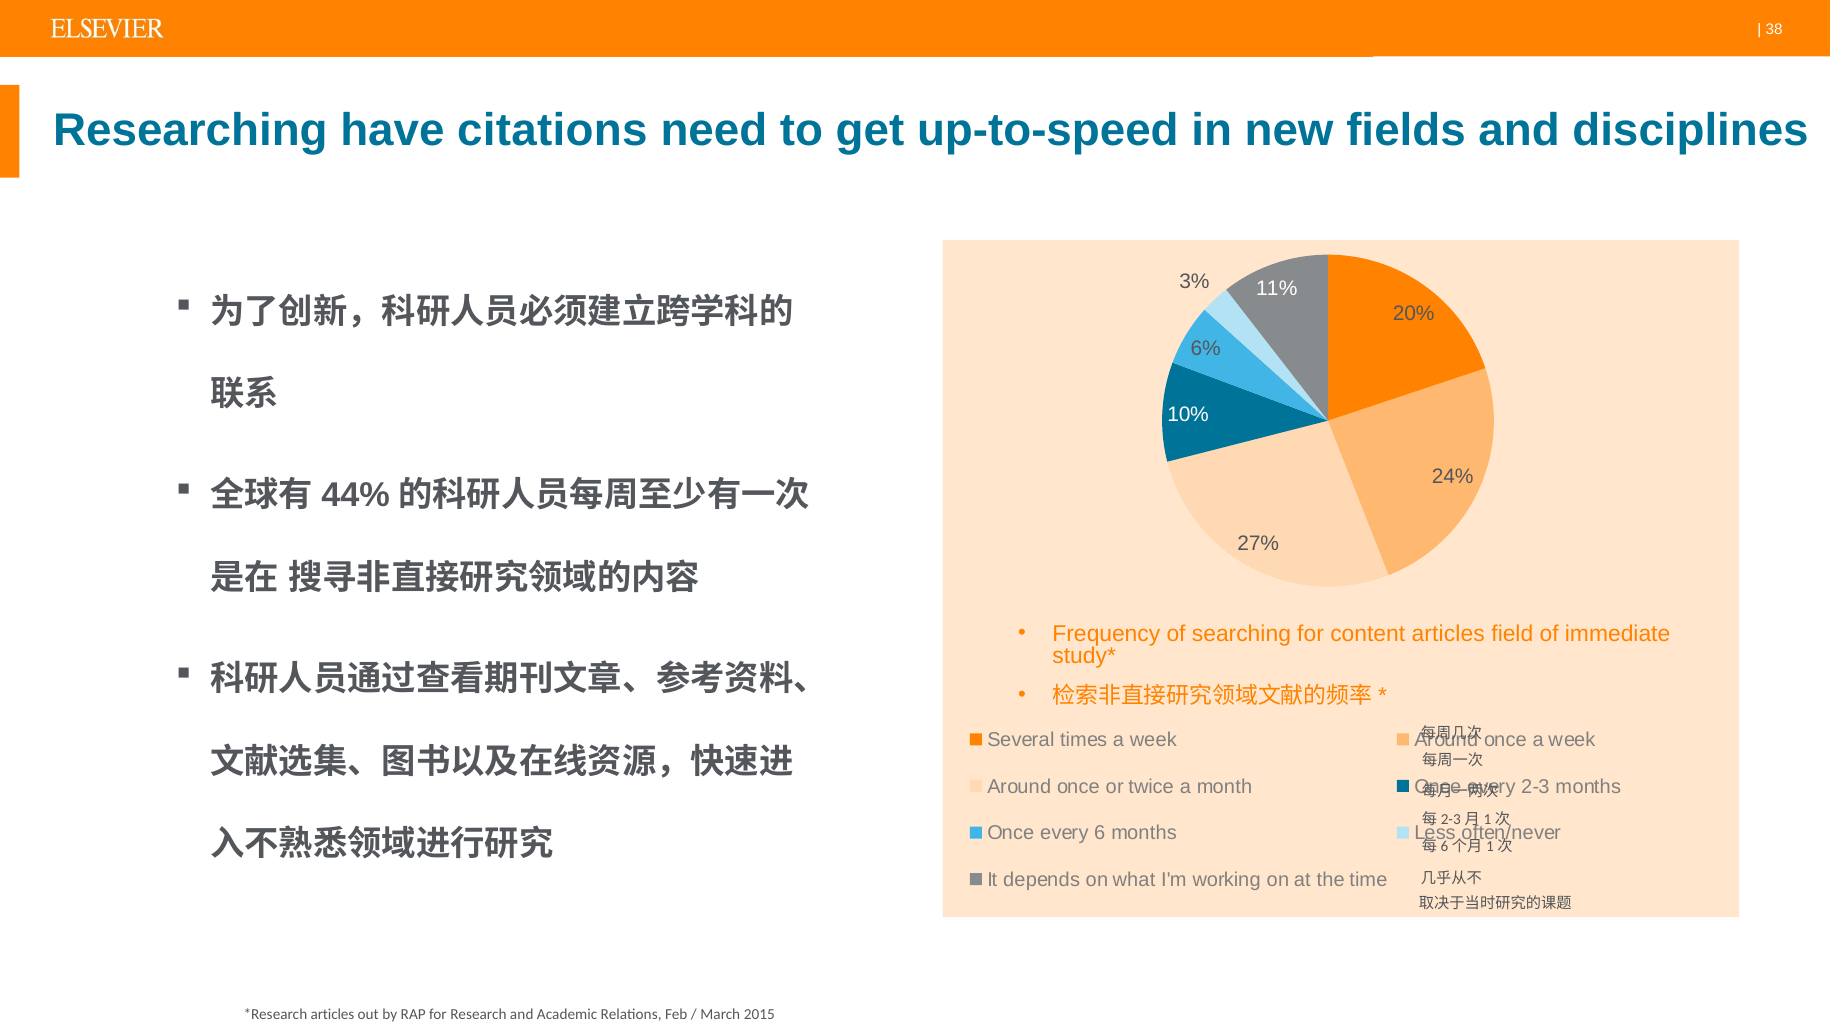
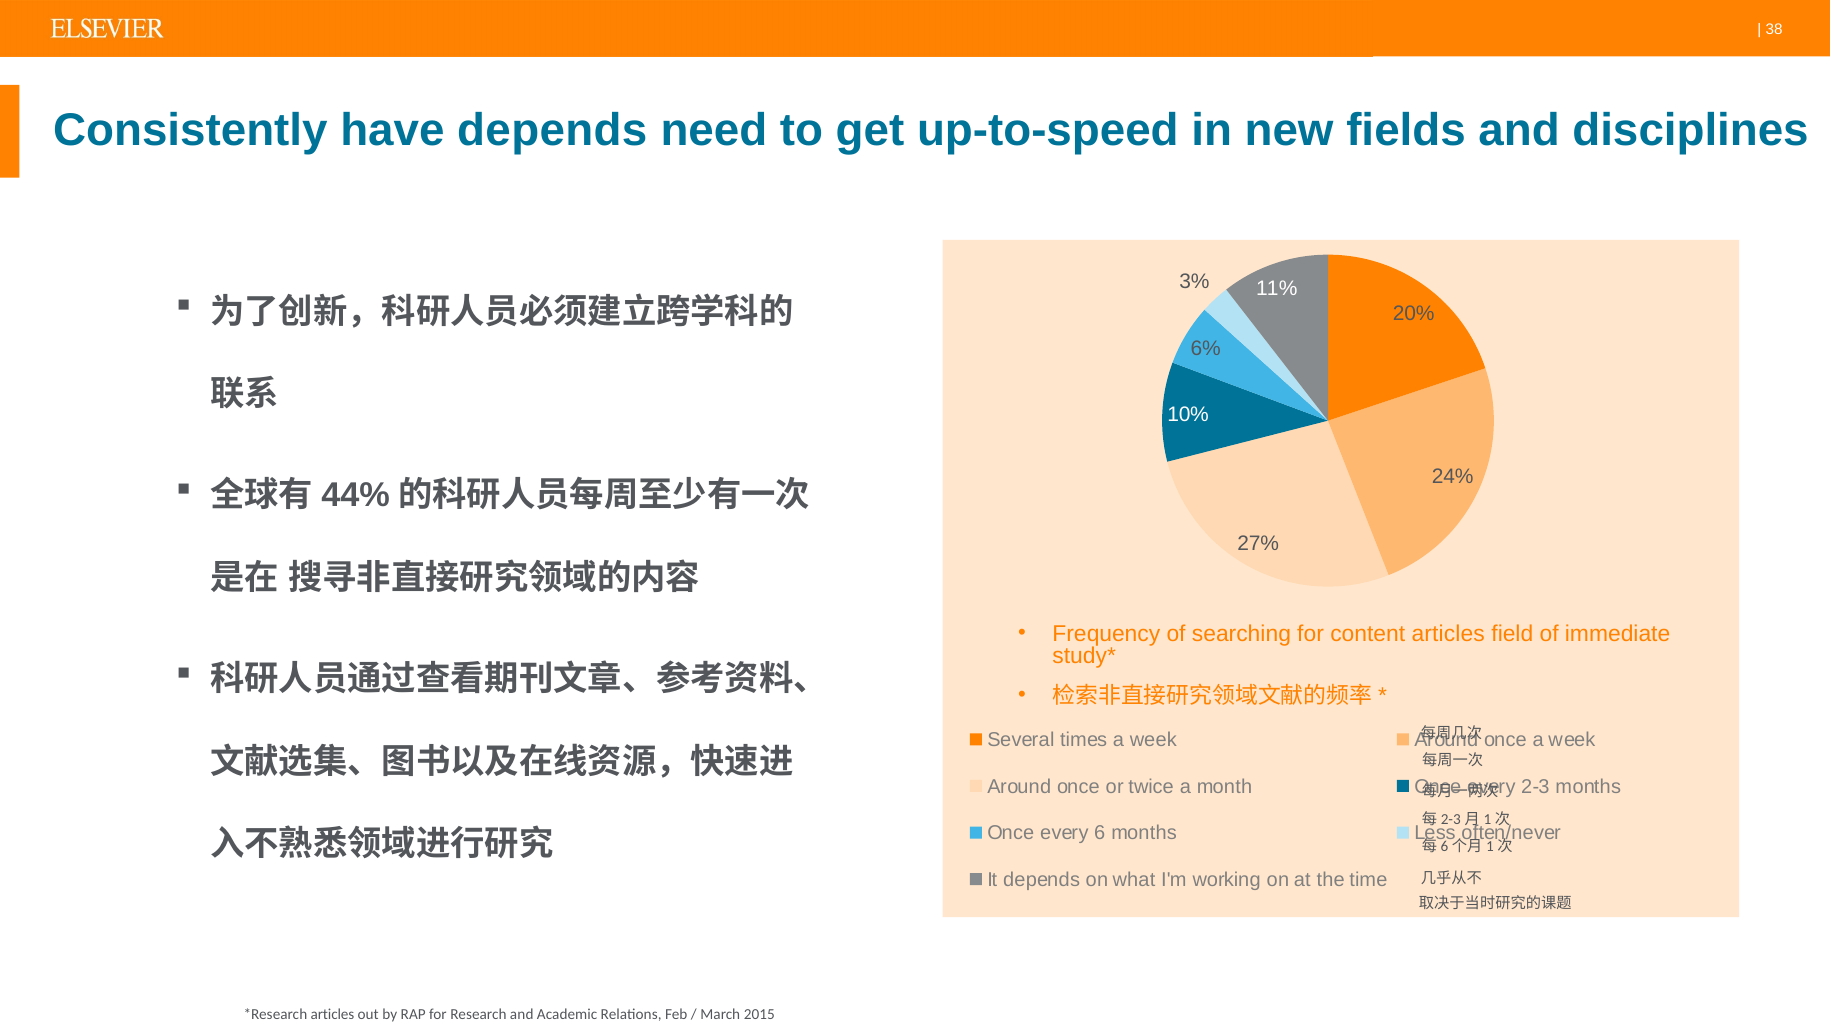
Researching: Researching -> Consistently
have citations: citations -> depends
